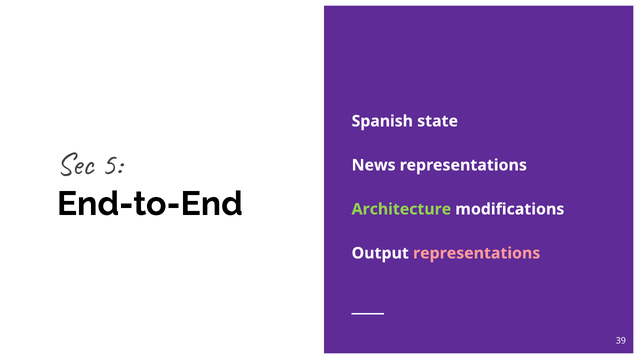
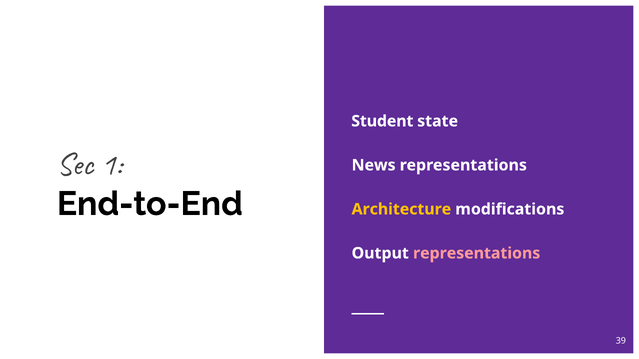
Spanish: Spanish -> Student
5: 5 -> 1
Architecture colour: light green -> yellow
